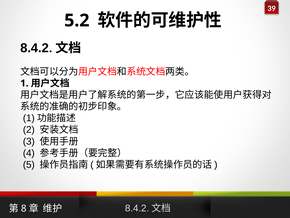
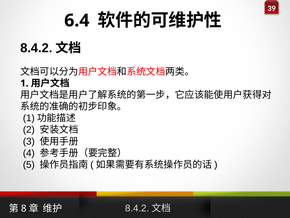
5.2: 5.2 -> 6.4
